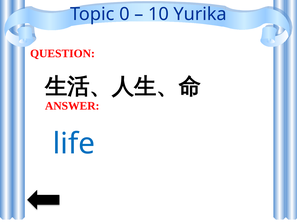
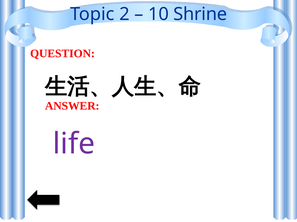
0: 0 -> 2
Yurika: Yurika -> Shrine
life colour: blue -> purple
